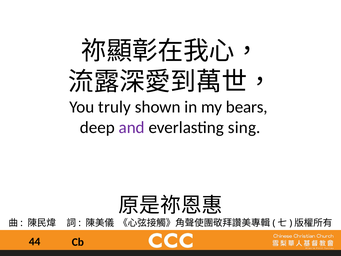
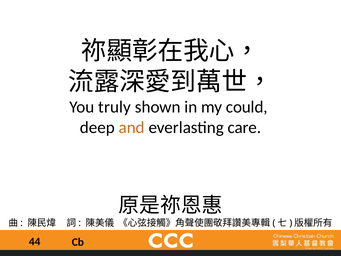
bears: bears -> could
and colour: purple -> orange
sing: sing -> care
